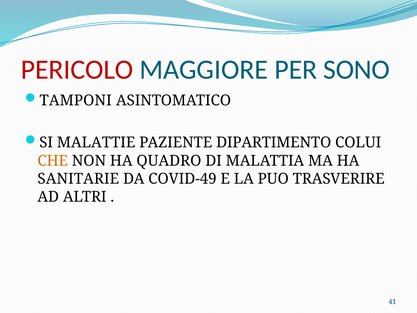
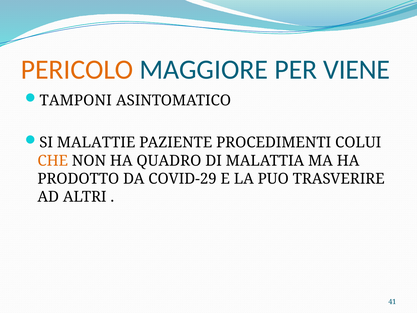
PERICOLO colour: red -> orange
SONO: SONO -> VIENE
DIPARTIMENTO: DIPARTIMENTO -> PROCEDIMENTI
SANITARIE: SANITARIE -> PRODOTTO
COVID-49: COVID-49 -> COVID-29
